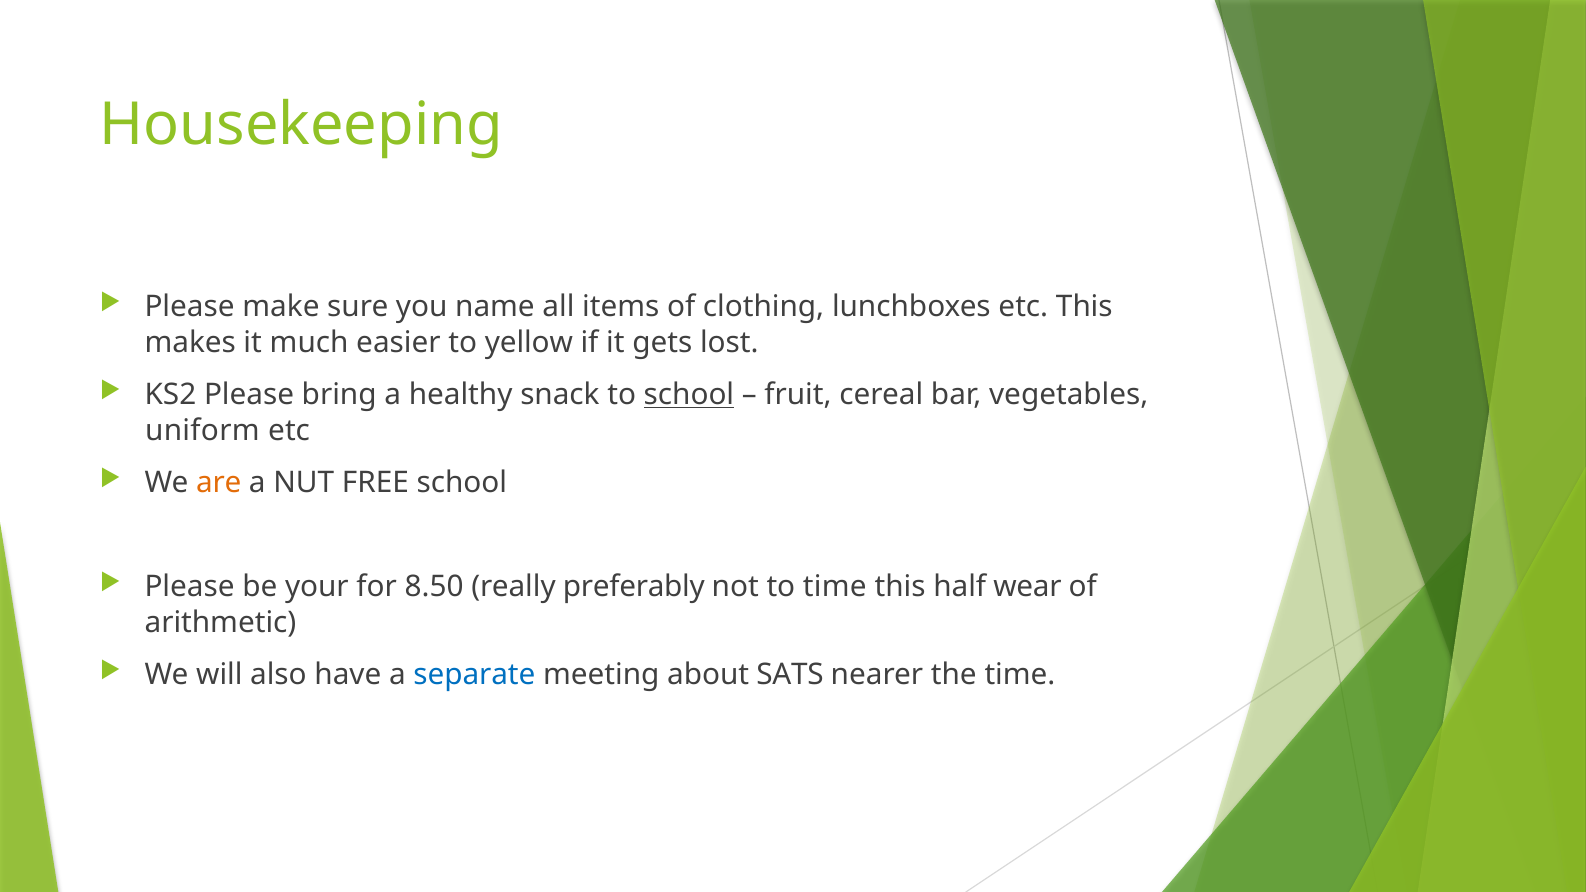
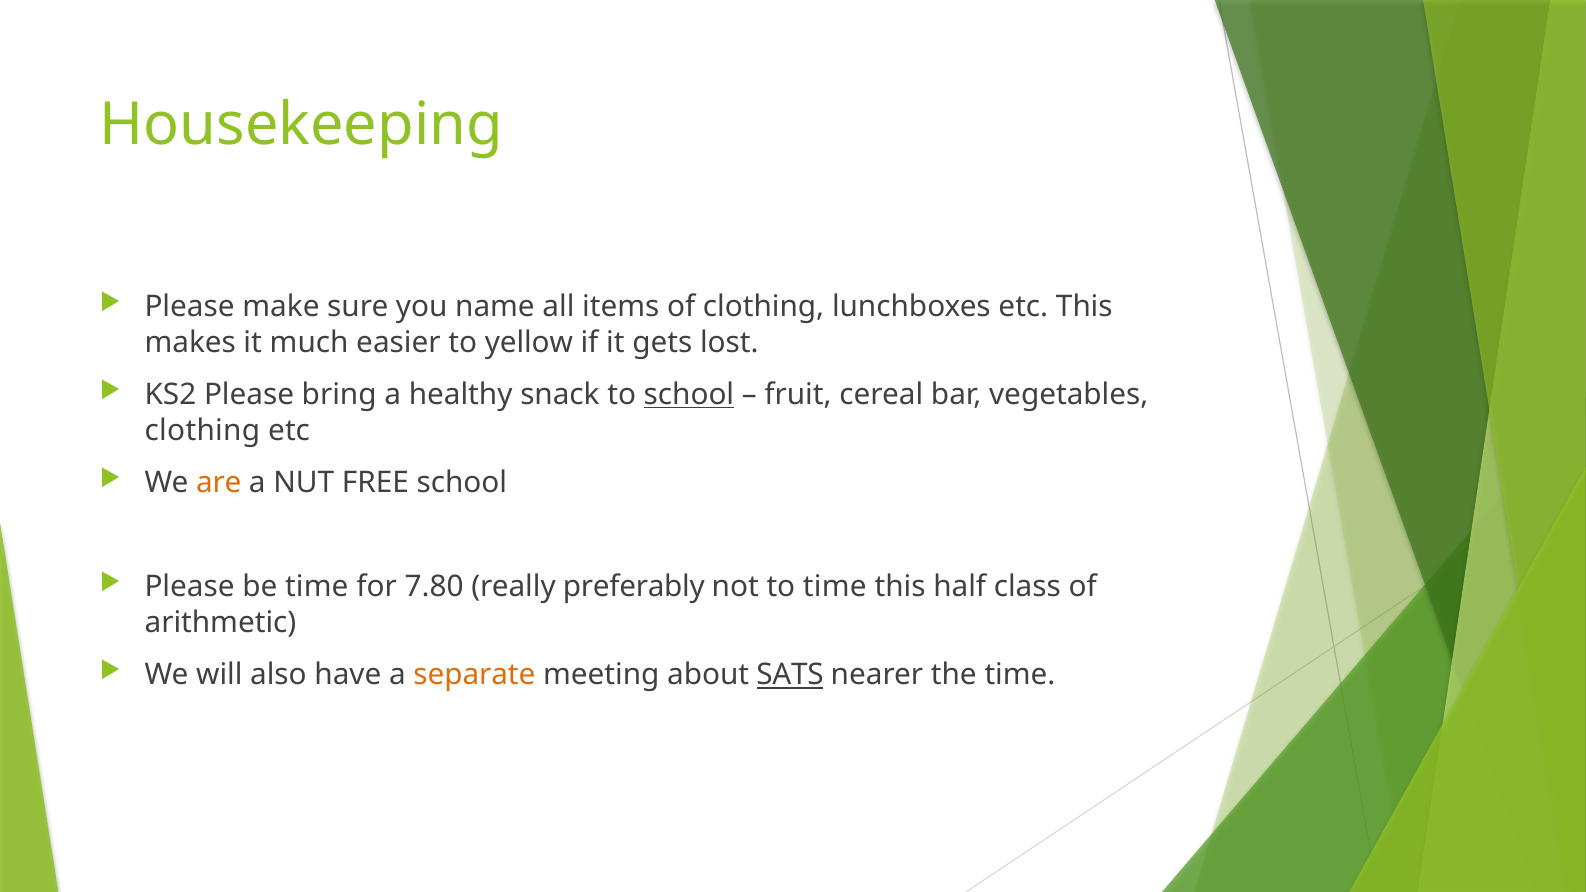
uniform at (202, 431): uniform -> clothing
be your: your -> time
8.50: 8.50 -> 7.80
wear: wear -> class
separate colour: blue -> orange
SATS underline: none -> present
